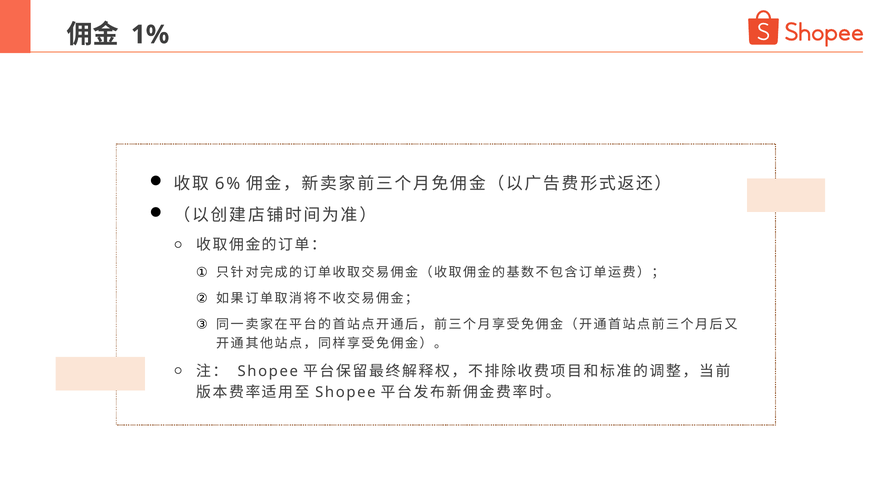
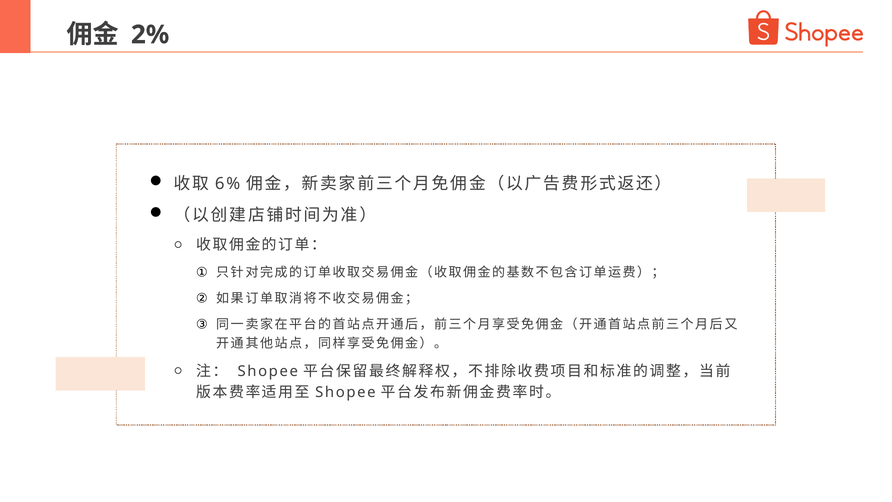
1%: 1% -> 2%
